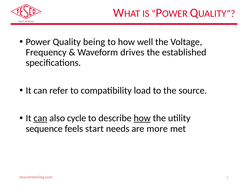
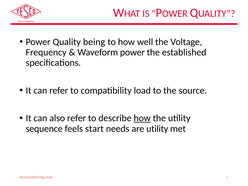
Waveform drives: drives -> power
can at (40, 118) underline: present -> none
also cycle: cycle -> refer
are more: more -> utility
